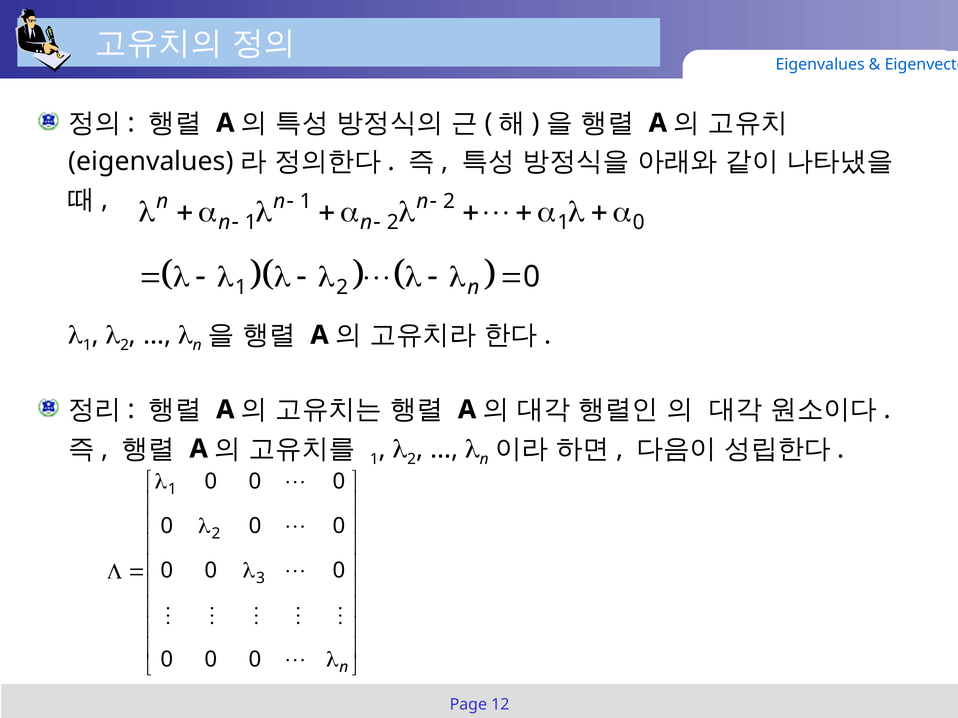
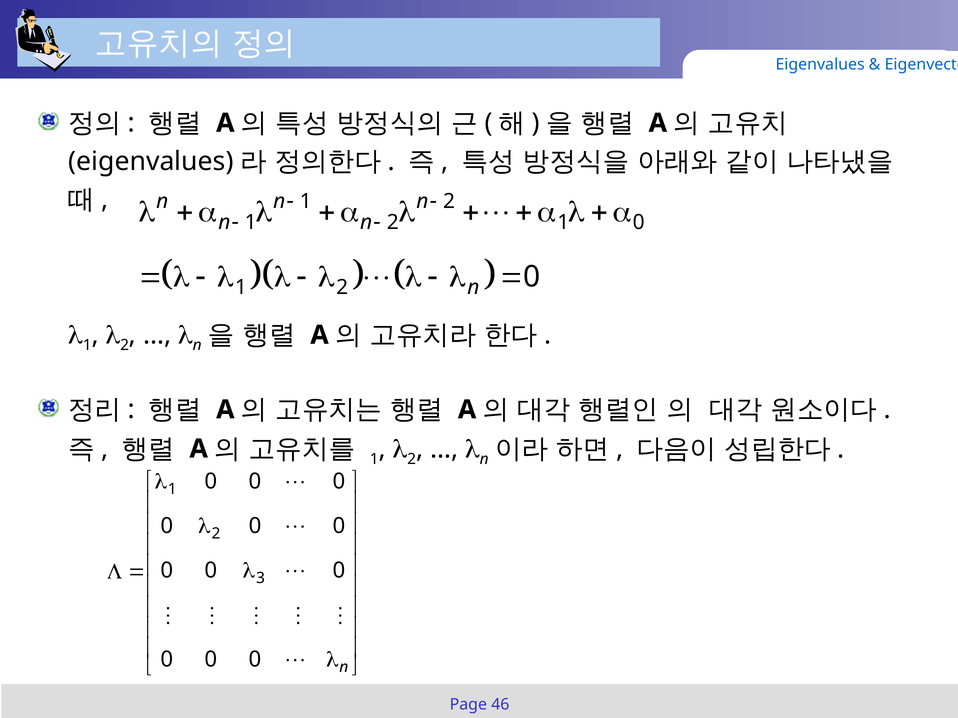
12: 12 -> 46
